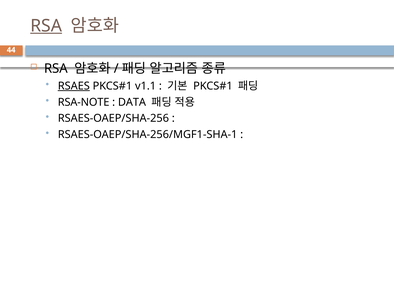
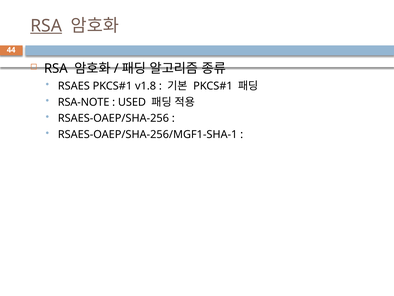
RSAES underline: present -> none
v1.1: v1.1 -> v1.8
DATA: DATA -> USED
